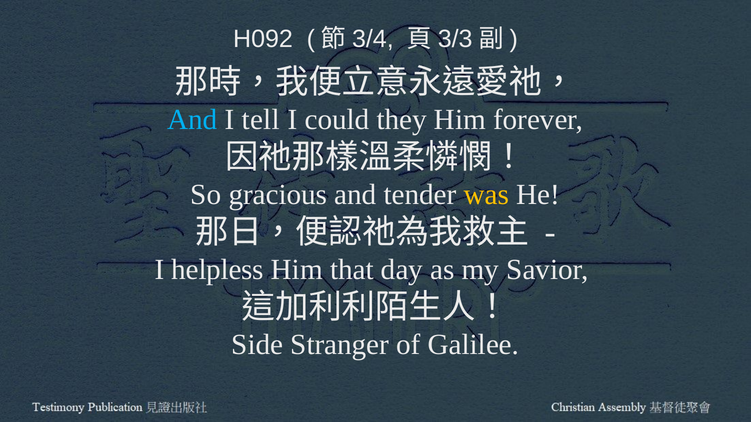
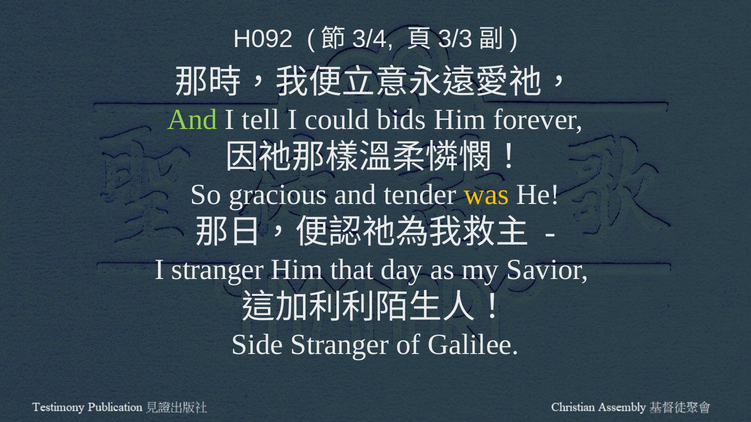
And at (192, 120) colour: light blue -> light green
they: they -> bids
I helpless: helpless -> stranger
